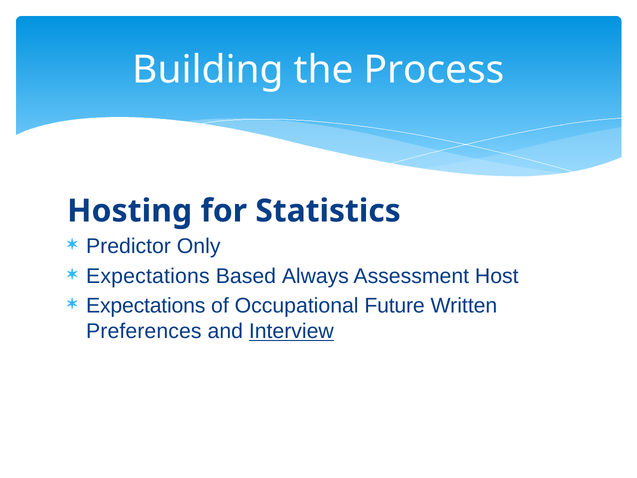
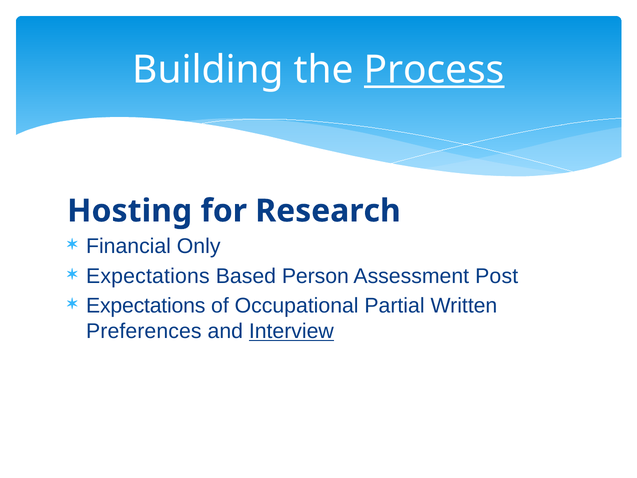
Process underline: none -> present
Statistics: Statistics -> Research
Predictor: Predictor -> Financial
Always: Always -> Person
Host: Host -> Post
Future: Future -> Partial
